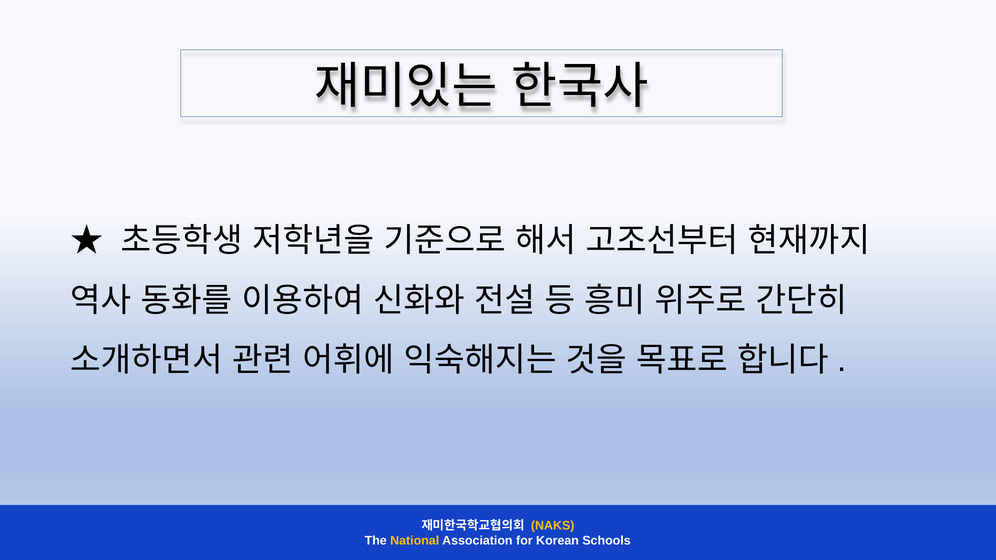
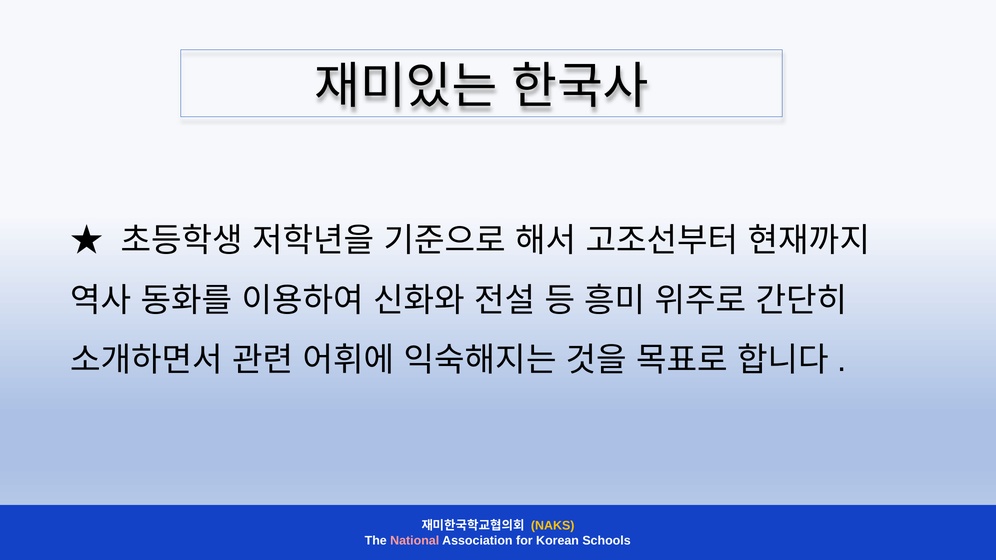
National colour: yellow -> pink
